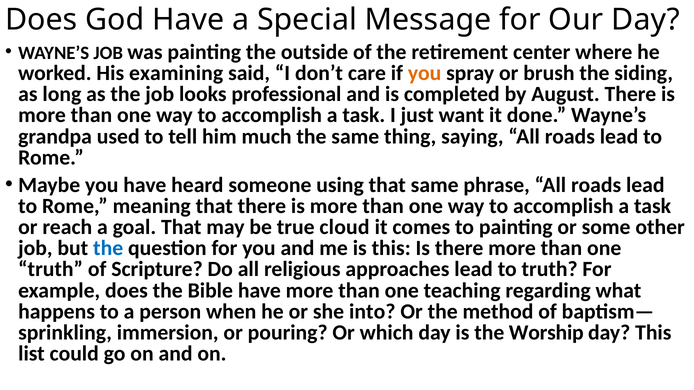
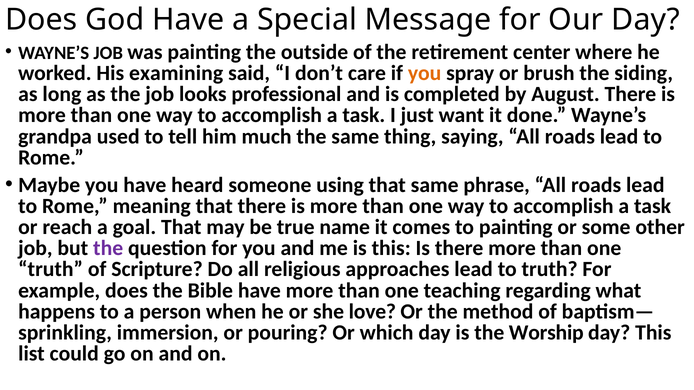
cloud: cloud -> name
the at (108, 248) colour: blue -> purple
into: into -> love
